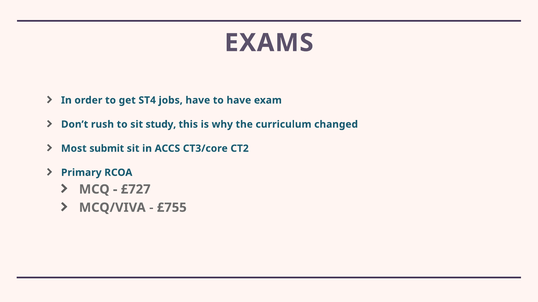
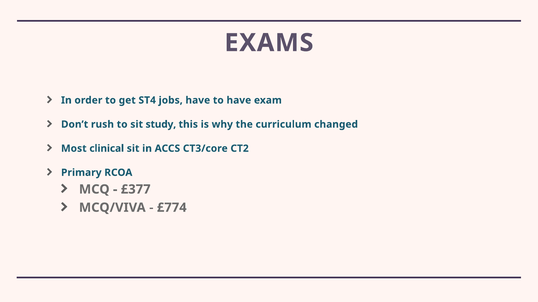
submit: submit -> clinical
£727: £727 -> £377
£755: £755 -> £774
